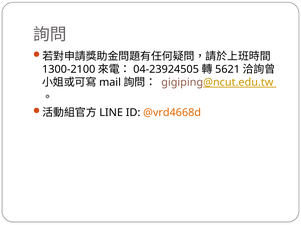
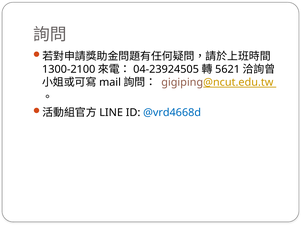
@vrd4668d colour: orange -> blue
